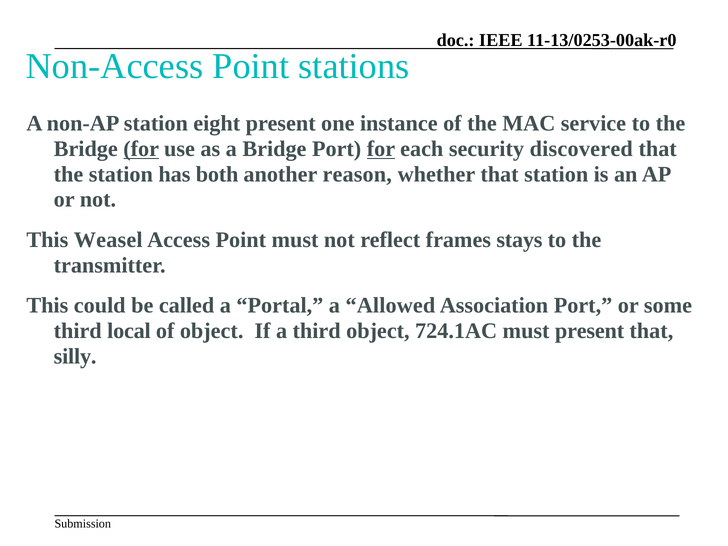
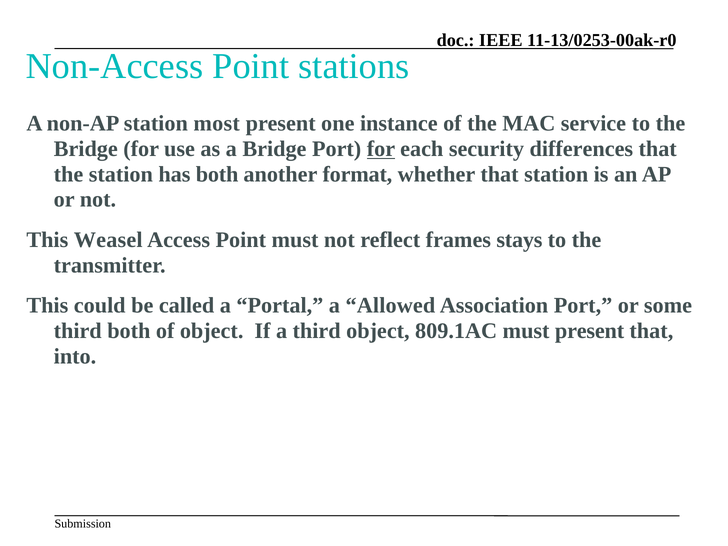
eight: eight -> most
for at (141, 149) underline: present -> none
discovered: discovered -> differences
reason: reason -> format
third local: local -> both
724.1AC: 724.1AC -> 809.1AC
silly: silly -> into
